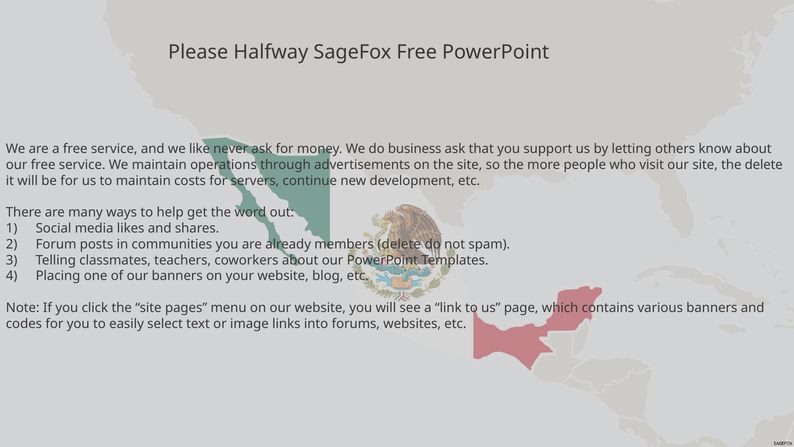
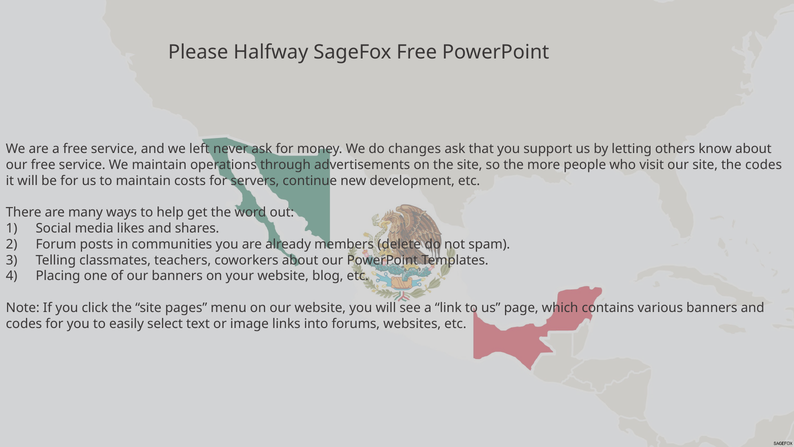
like: like -> left
business: business -> changes
the delete: delete -> codes
